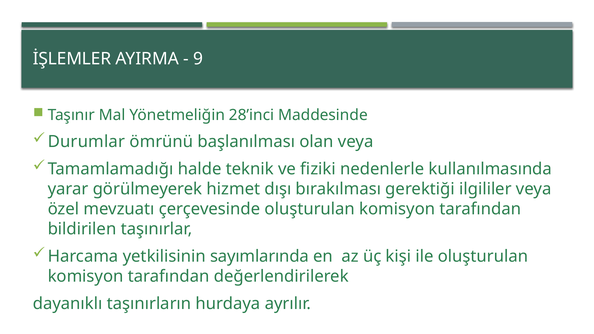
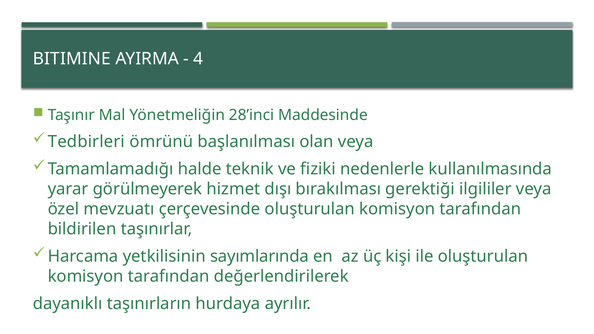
İŞLEMLER: İŞLEMLER -> BITIMINE
9: 9 -> 4
Durumlar: Durumlar -> Tedbirleri
